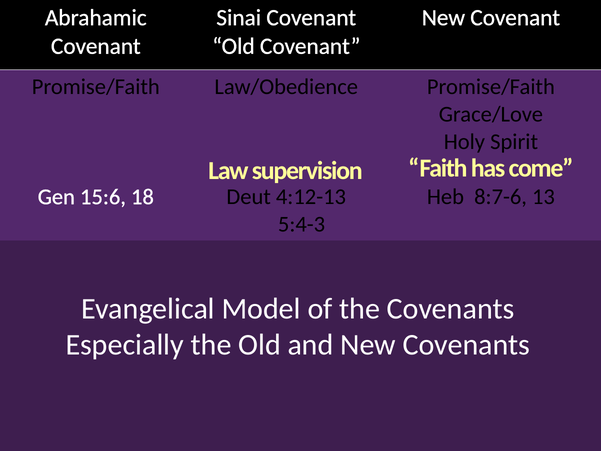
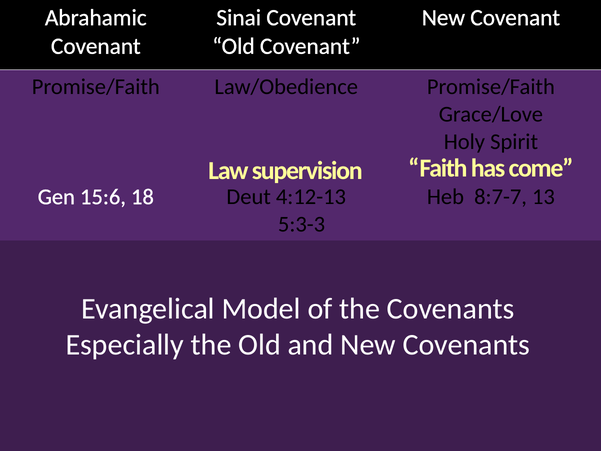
8:7-6: 8:7-6 -> 8:7-7
5:4-3: 5:4-3 -> 5:3-3
